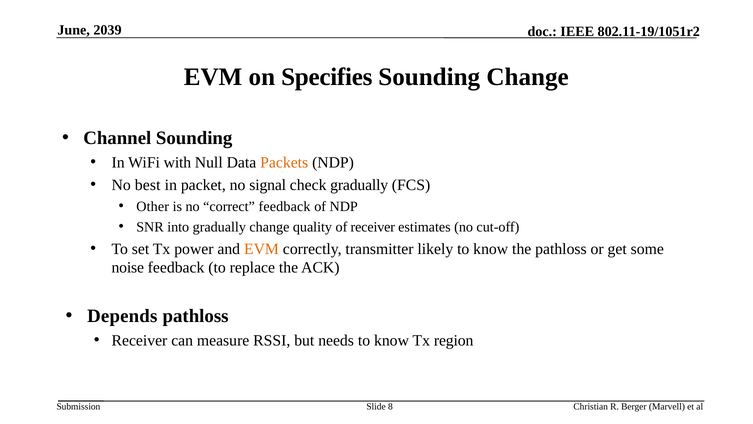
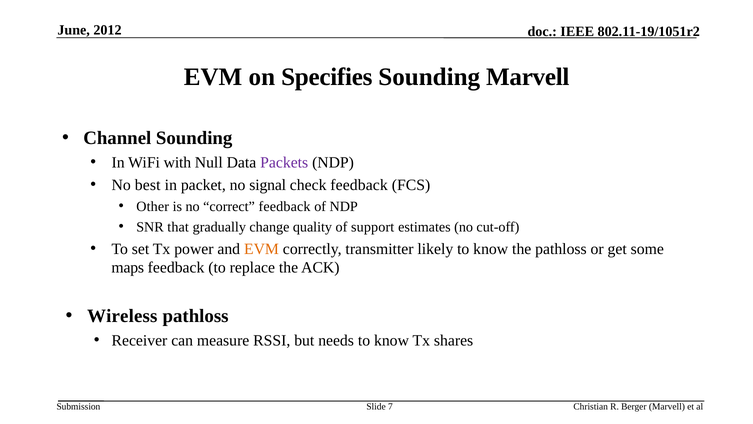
2039: 2039 -> 2012
Sounding Change: Change -> Marvell
Packets colour: orange -> purple
check gradually: gradually -> feedback
into: into -> that
of receiver: receiver -> support
noise: noise -> maps
Depends: Depends -> Wireless
region: region -> shares
8: 8 -> 7
